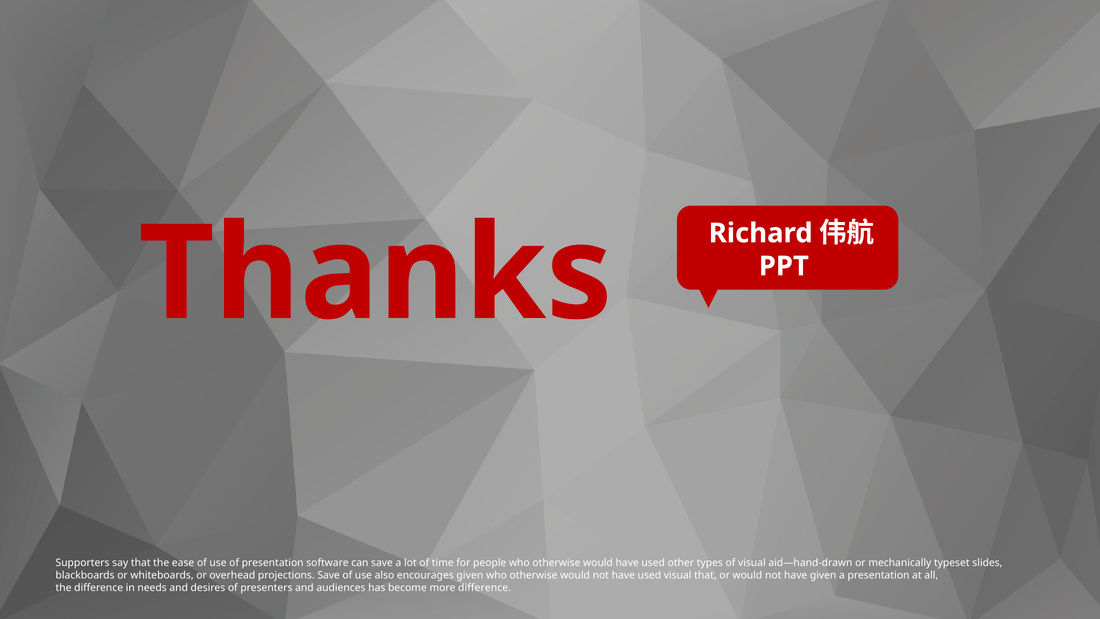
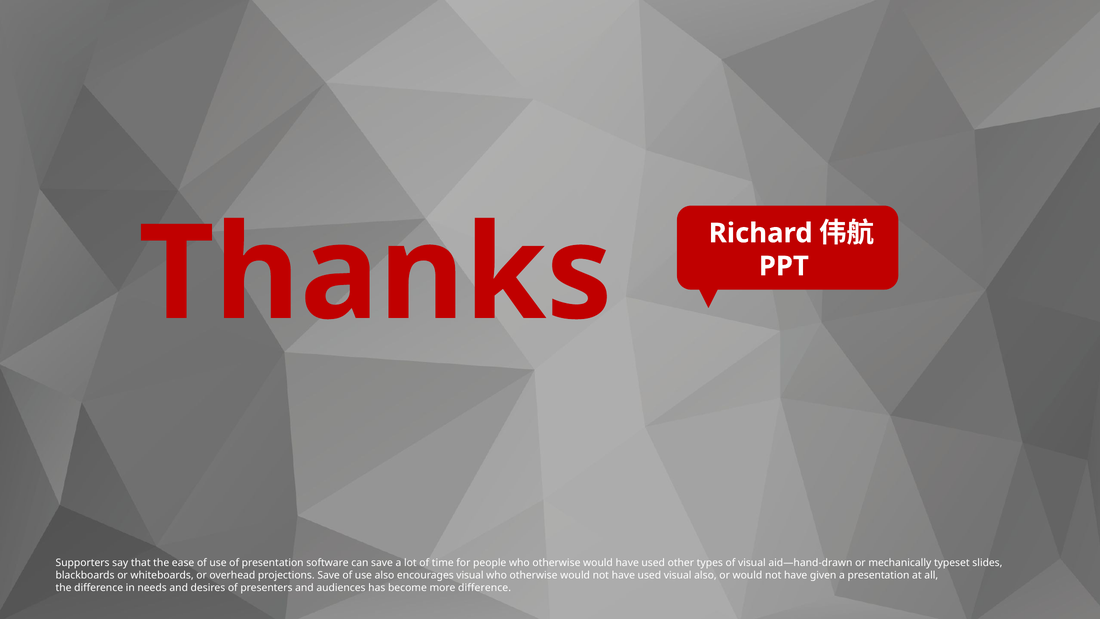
encourages given: given -> visual
visual that: that -> also
